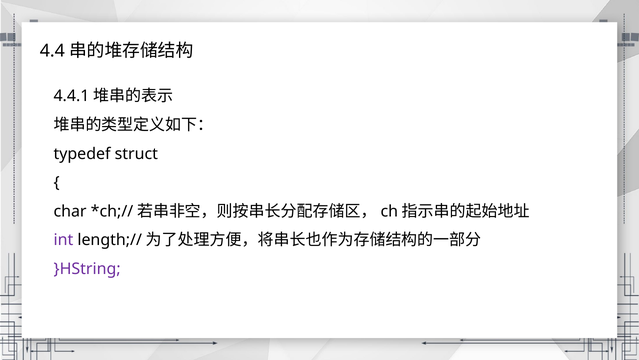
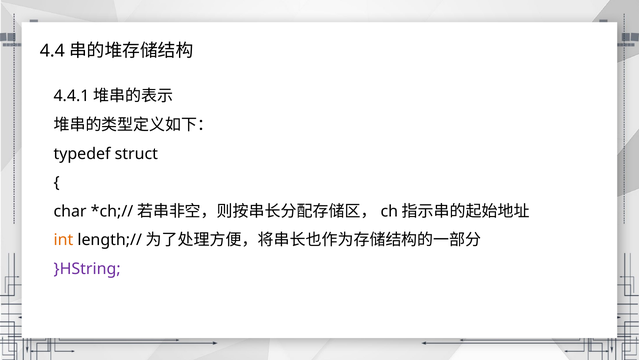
int colour: purple -> orange
